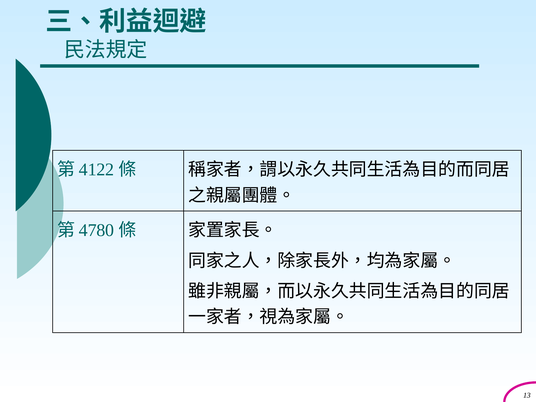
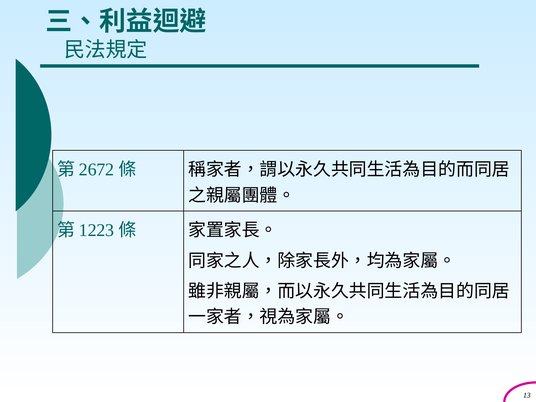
4122: 4122 -> 2672
4780: 4780 -> 1223
